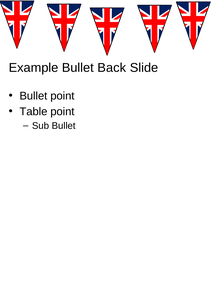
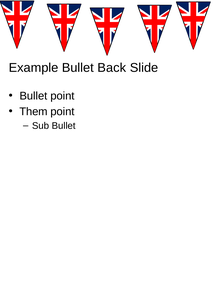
Table: Table -> Them
